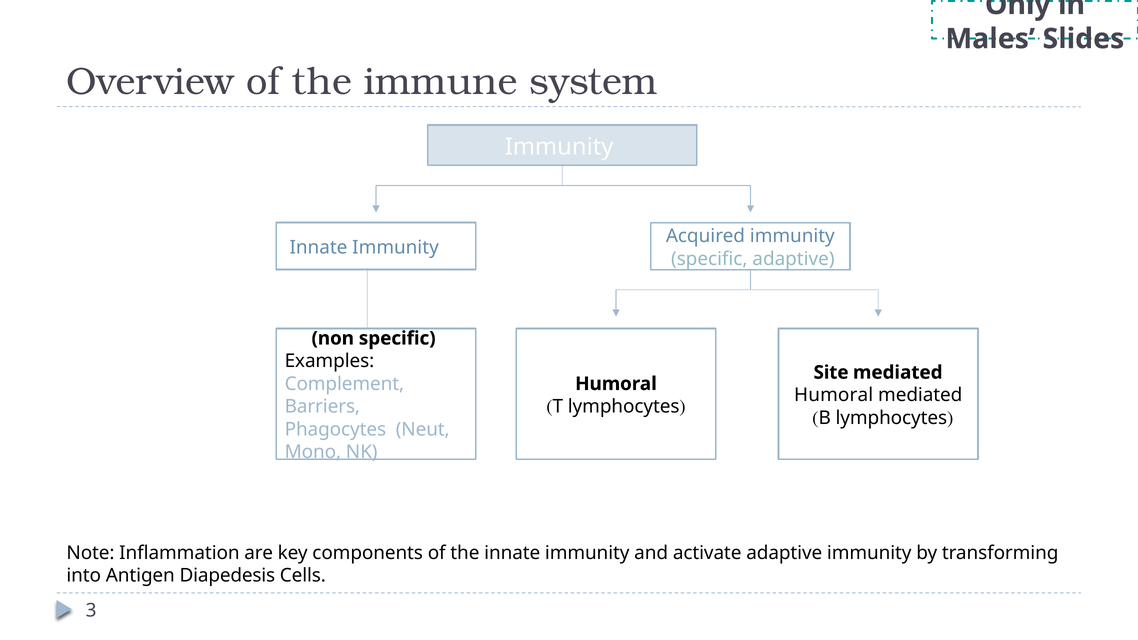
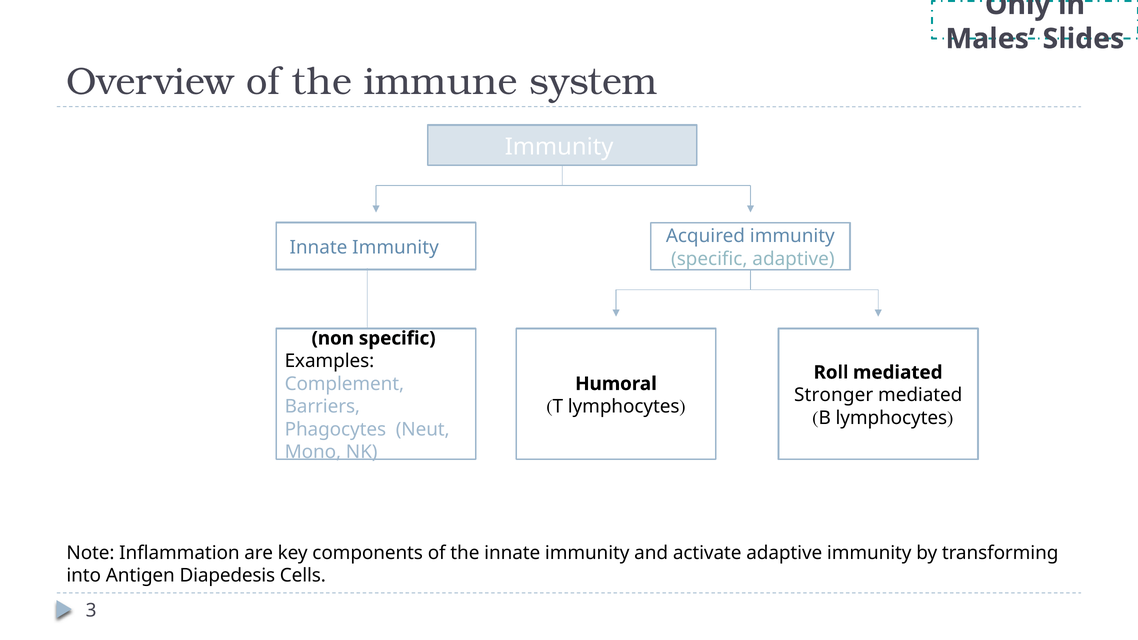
Site: Site -> Roll
Humoral at (834, 395): Humoral -> Stronger
